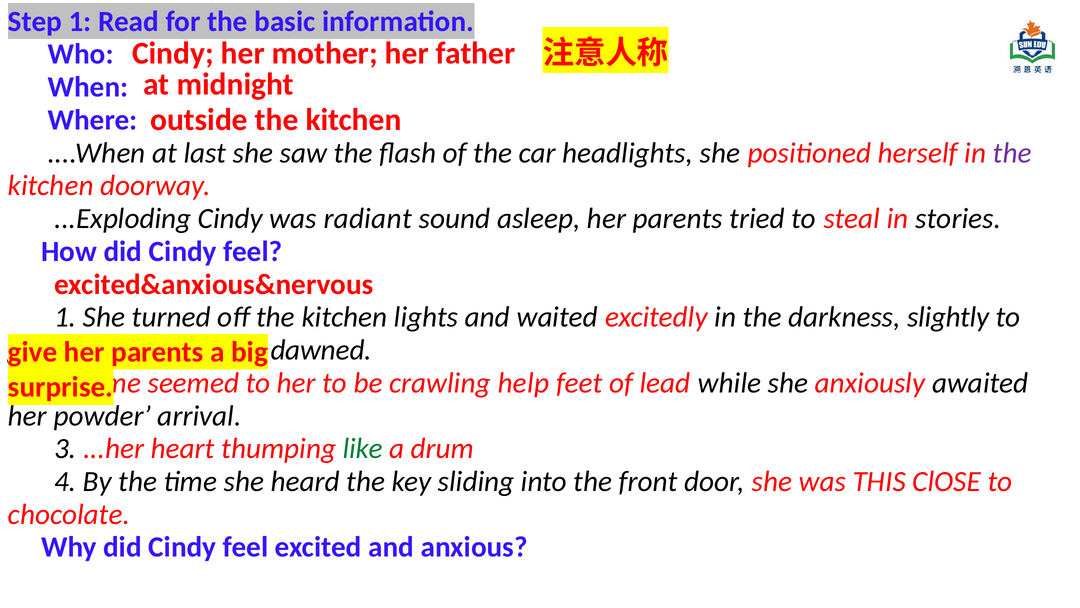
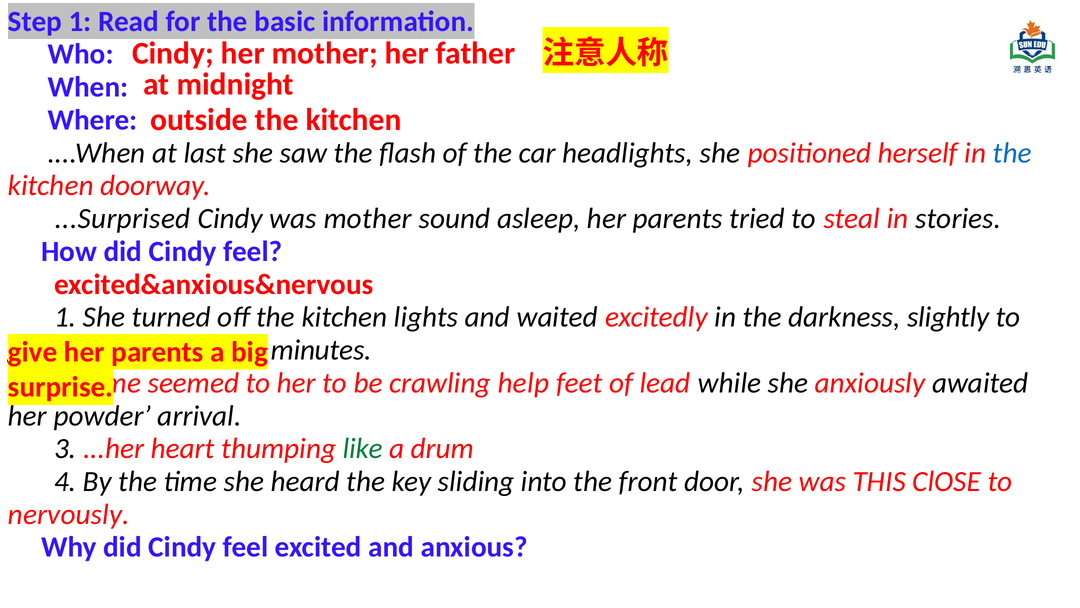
the at (1012, 153) colour: purple -> blue
...Exploding: ...Exploding -> ...Surprised
was radiant: radiant -> mother
dawned: dawned -> minutes
chocolate: chocolate -> nervously
